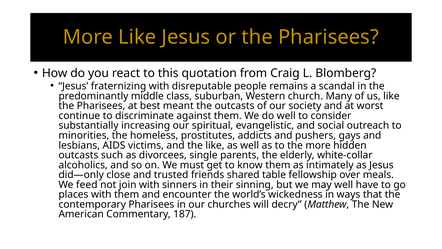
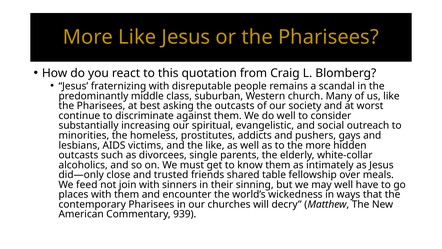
meant: meant -> asking
187: 187 -> 939
